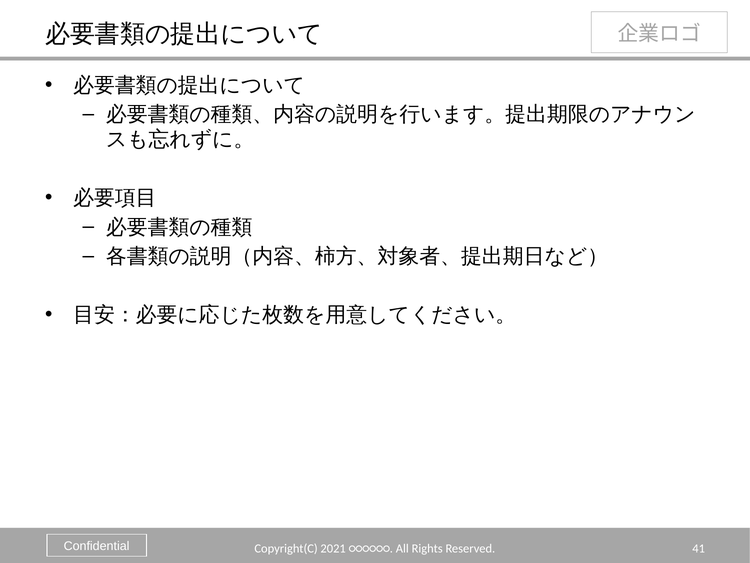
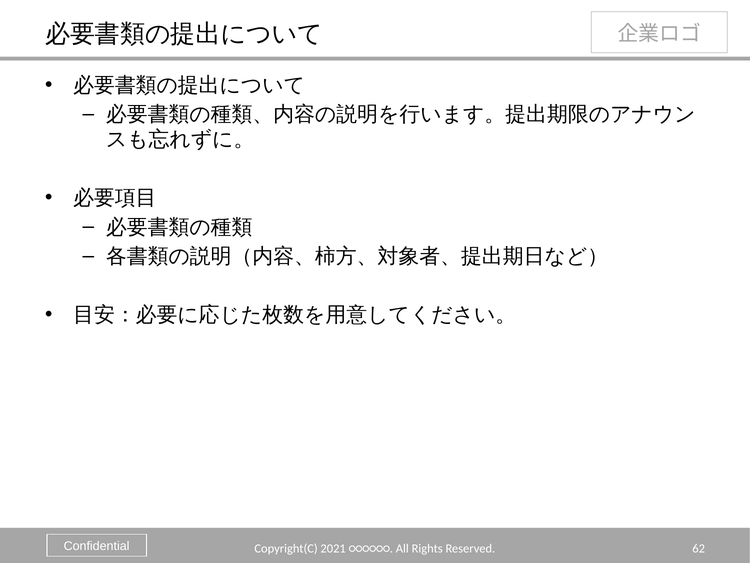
41: 41 -> 62
